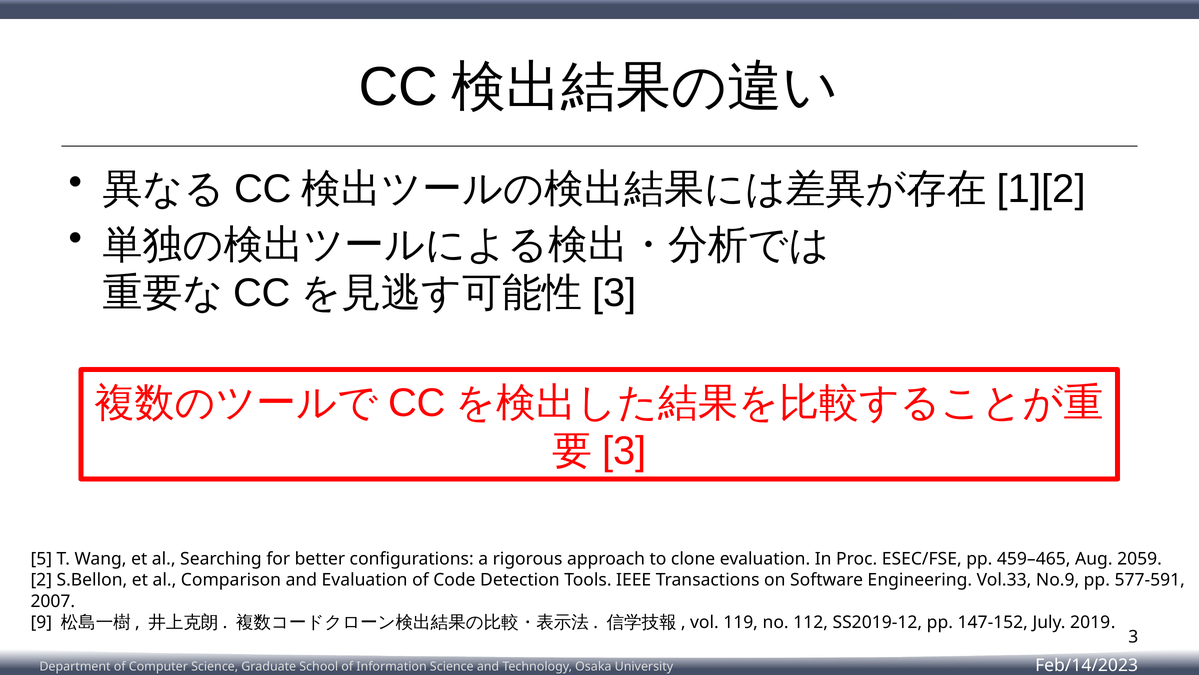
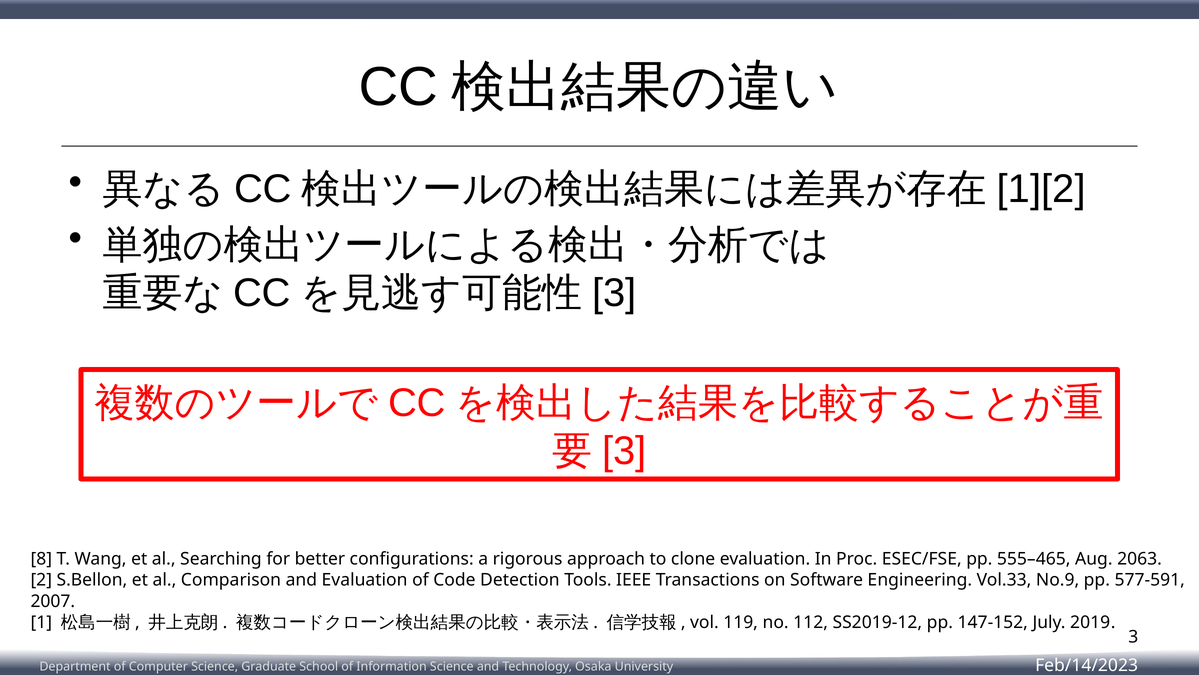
5: 5 -> 8
459–465: 459–465 -> 555–465
2059: 2059 -> 2063
9: 9 -> 1
